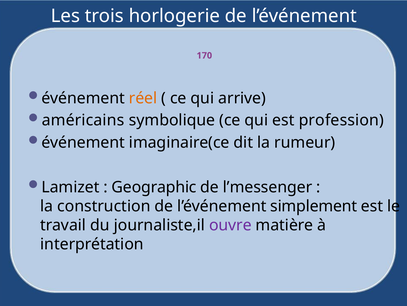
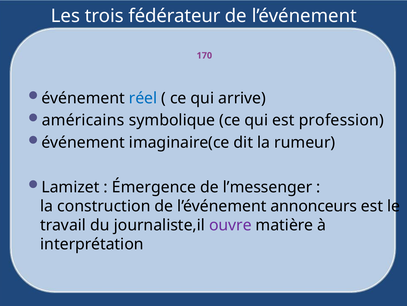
horlogerie: horlogerie -> fédérateur
réel colour: orange -> blue
Geographic: Geographic -> Émergence
simplement: simplement -> annonceurs
